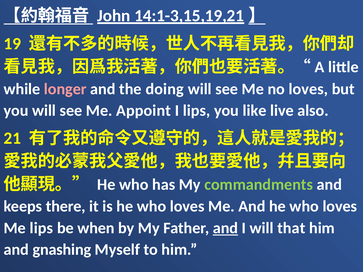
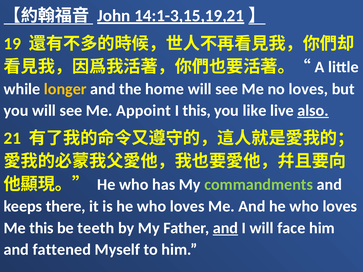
longer colour: pink -> yellow
doing: doing -> home
I lips: lips -> this
also underline: none -> present
Me lips: lips -> this
when: when -> teeth
that: that -> face
gnashing: gnashing -> fattened
